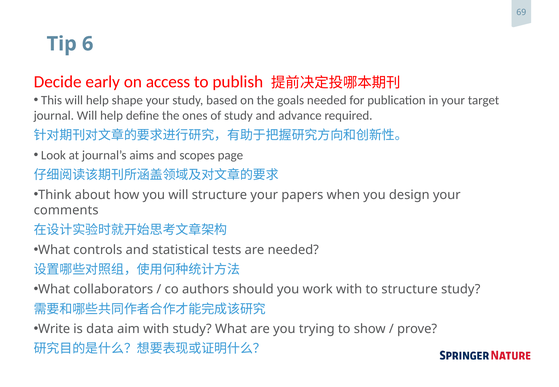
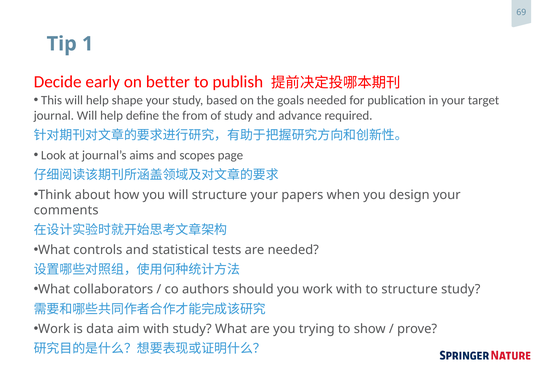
6: 6 -> 1
access: access -> better
ones: ones -> from
Write at (54, 329): Write -> Work
